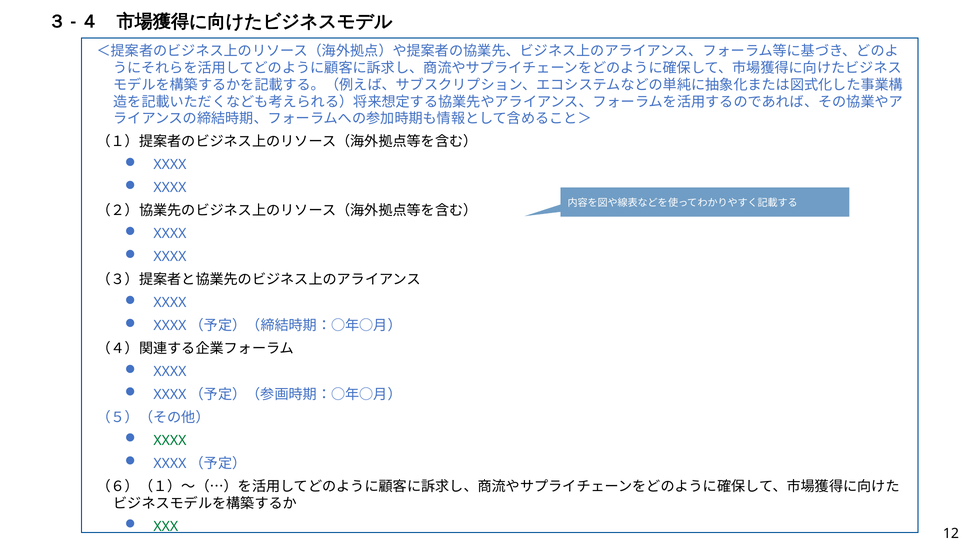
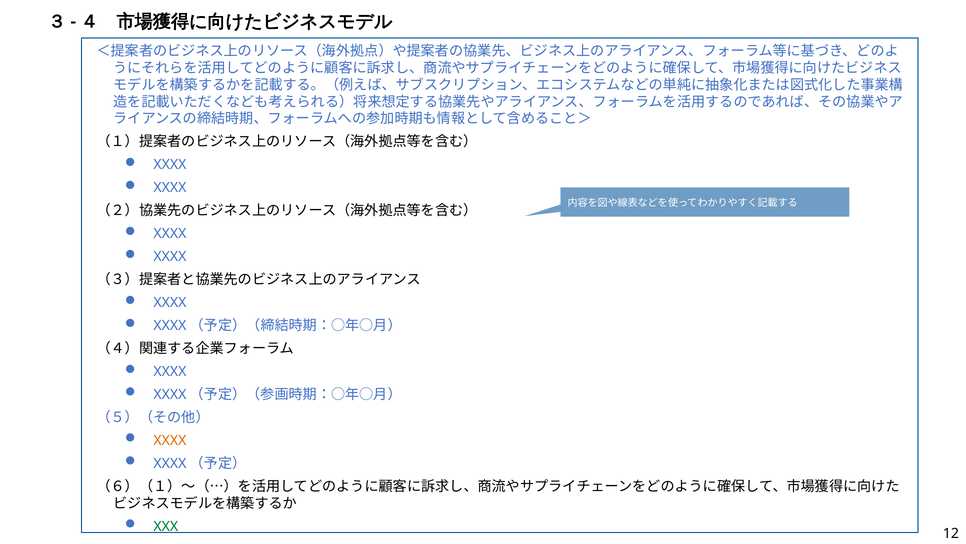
XXXX at (170, 440) colour: green -> orange
